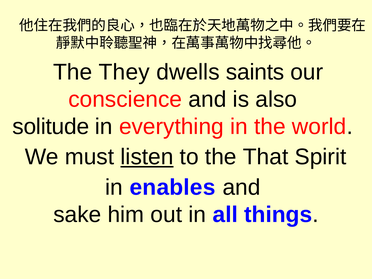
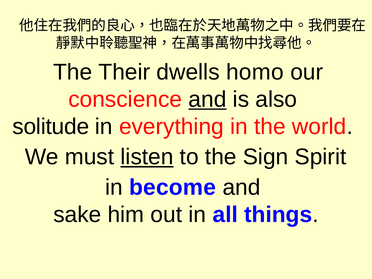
They: They -> Their
saints: saints -> homo
and at (207, 99) underline: none -> present
That: That -> Sign
enables: enables -> become
